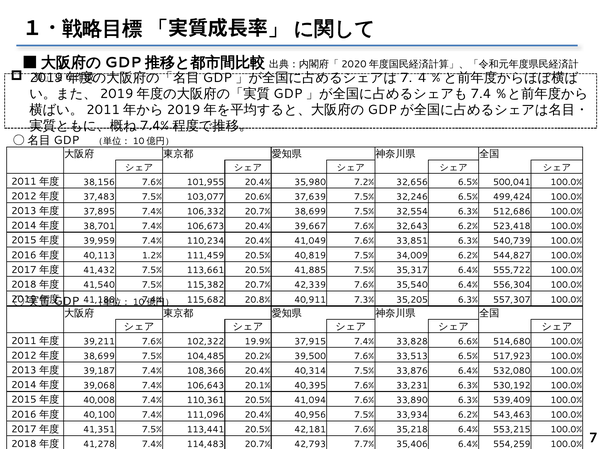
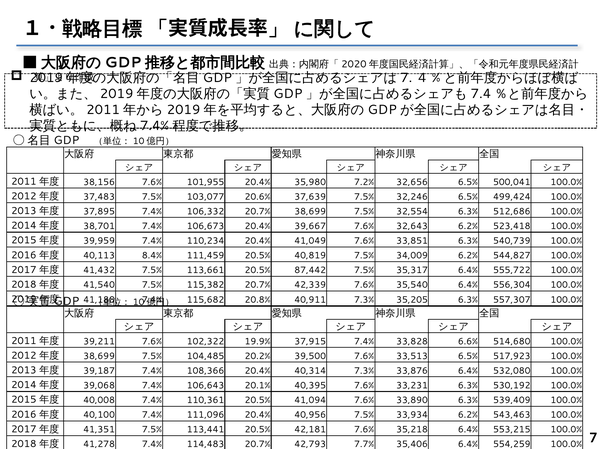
1.2%: 1.2% -> 8.4%
41,885: 41,885 -> 87,442
40,314 7.5%: 7.5% -> 7.3%
